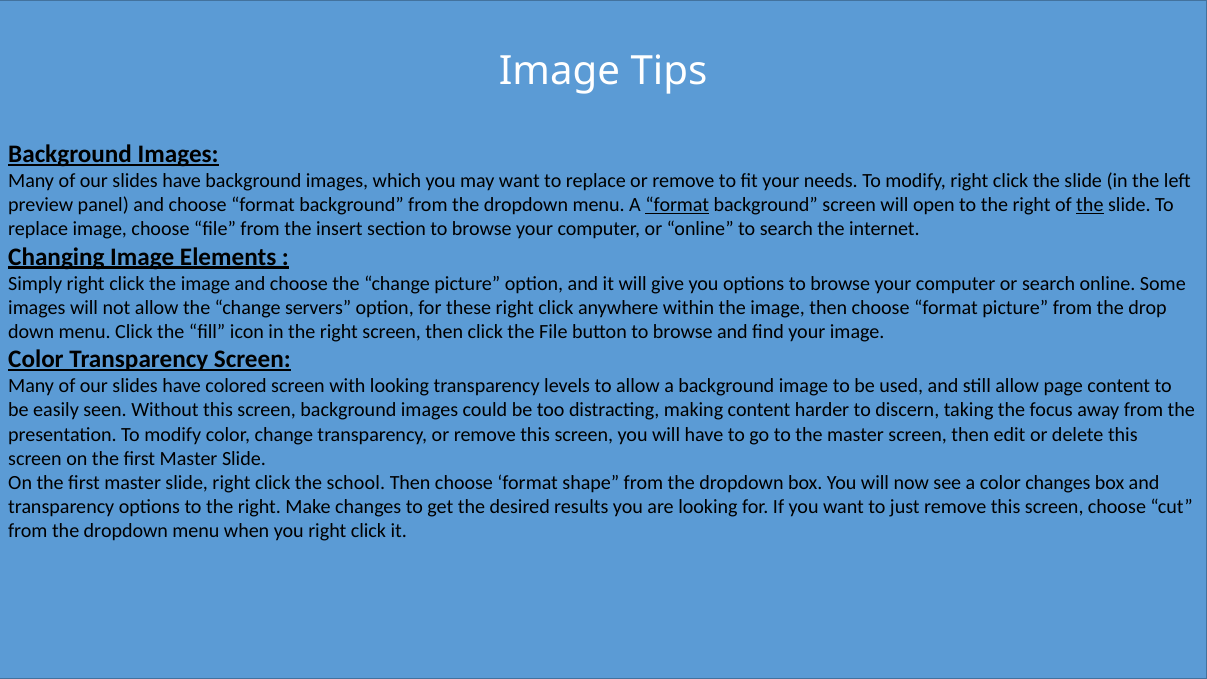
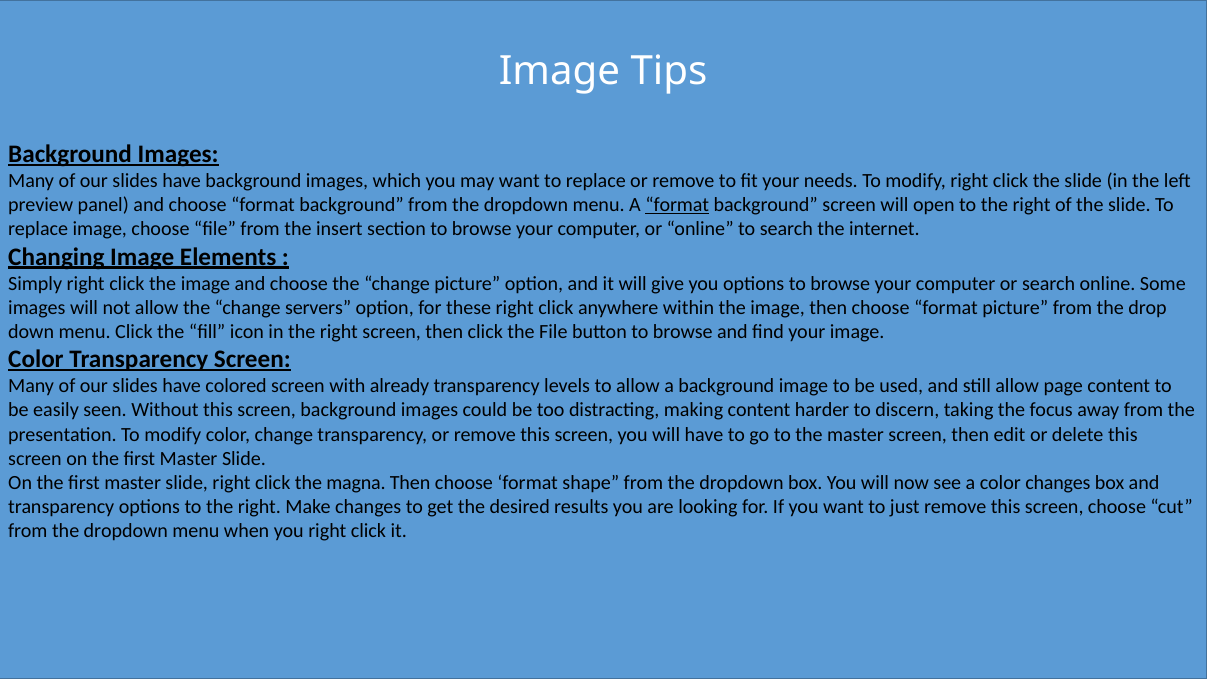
the at (1090, 205) underline: present -> none
with looking: looking -> already
school: school -> magna
